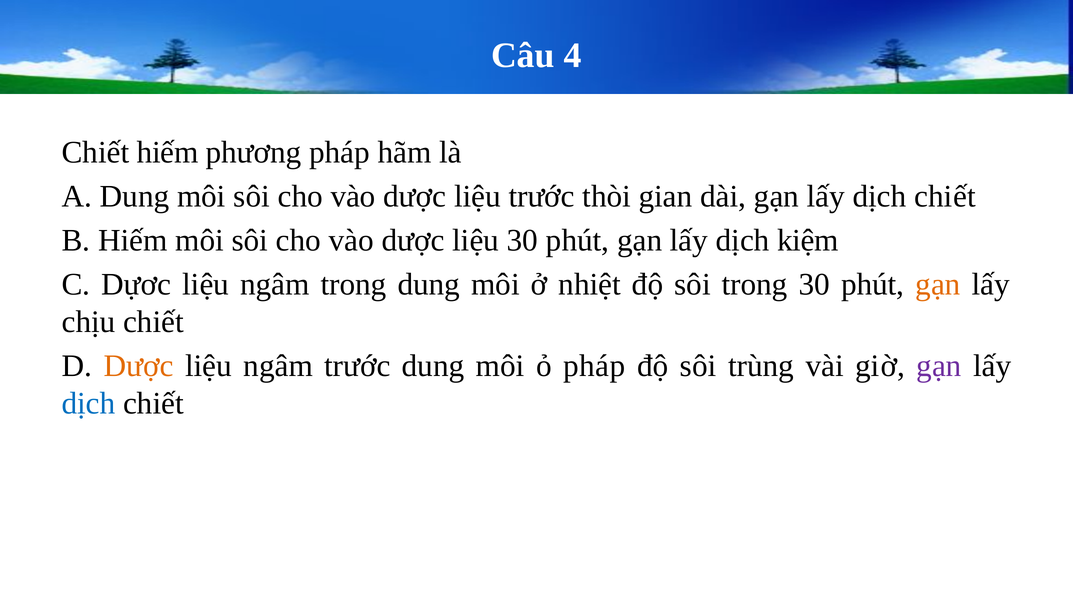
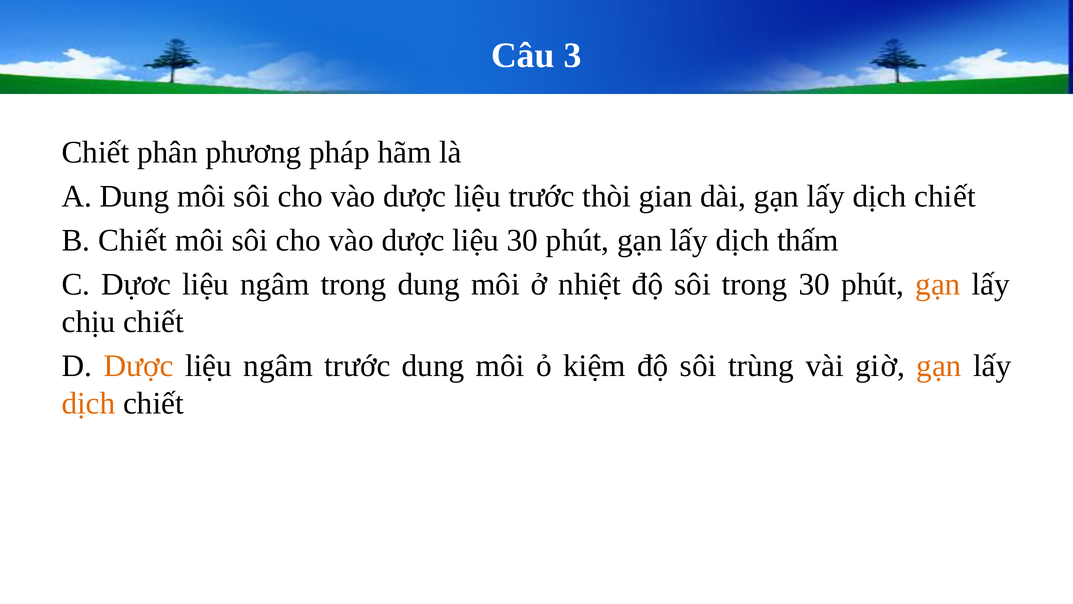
4: 4 -> 3
Chiết hiếm: hiếm -> phân
B Hiếm: Hiếm -> Chiết
kiệm: kiệm -> thấm
ỏ pháp: pháp -> kiệm
gạn at (939, 365) colour: purple -> orange
dịch at (89, 403) colour: blue -> orange
